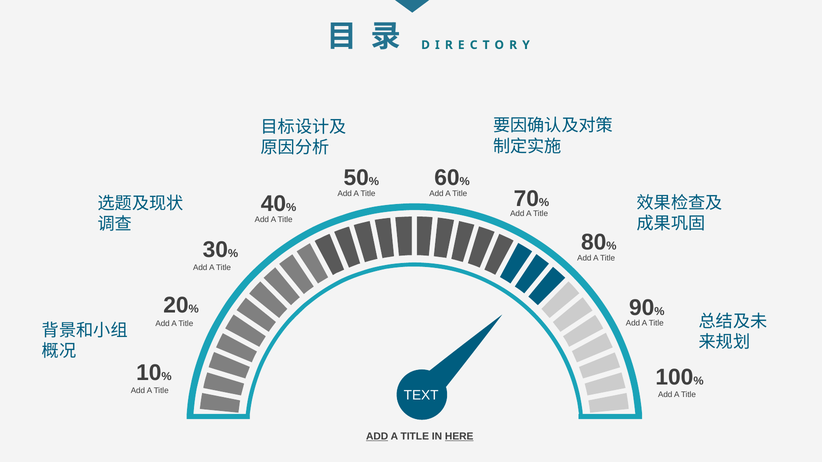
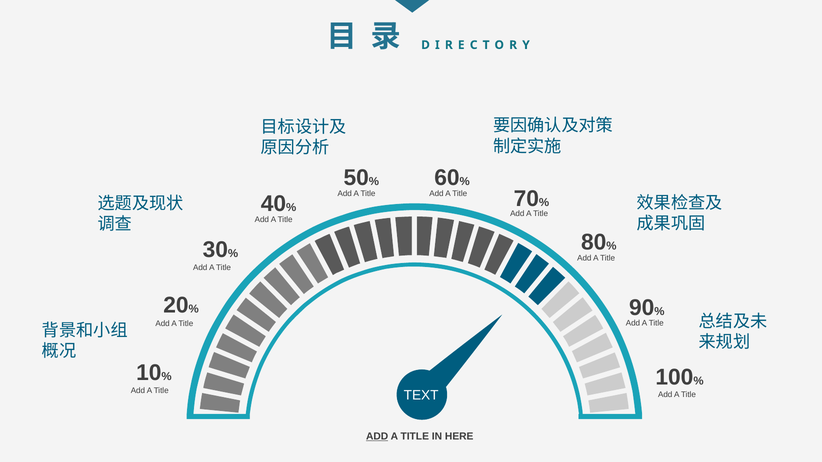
HERE underline: present -> none
